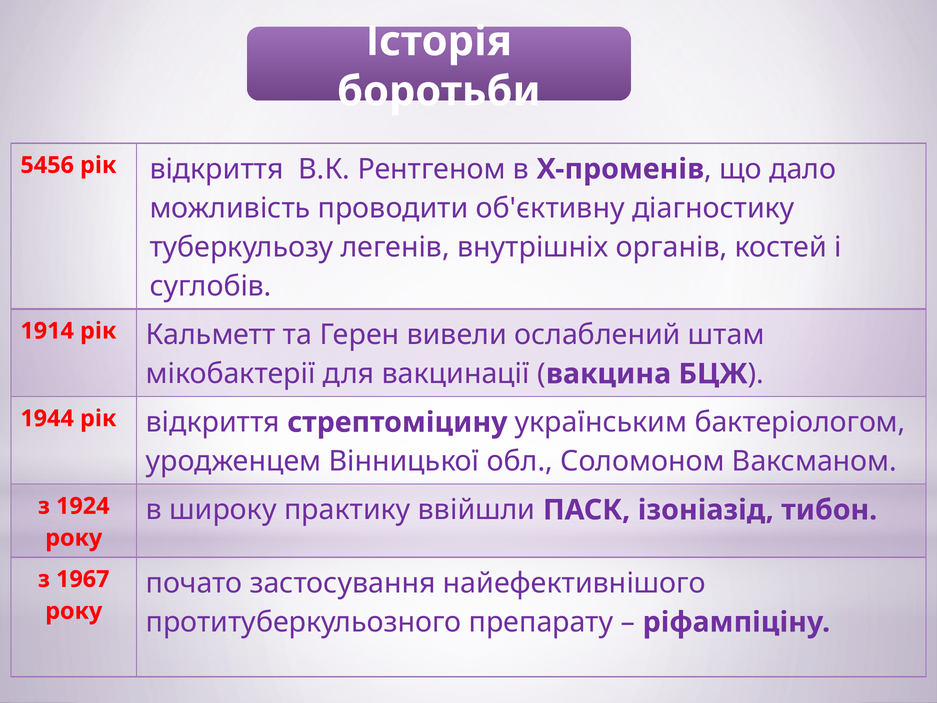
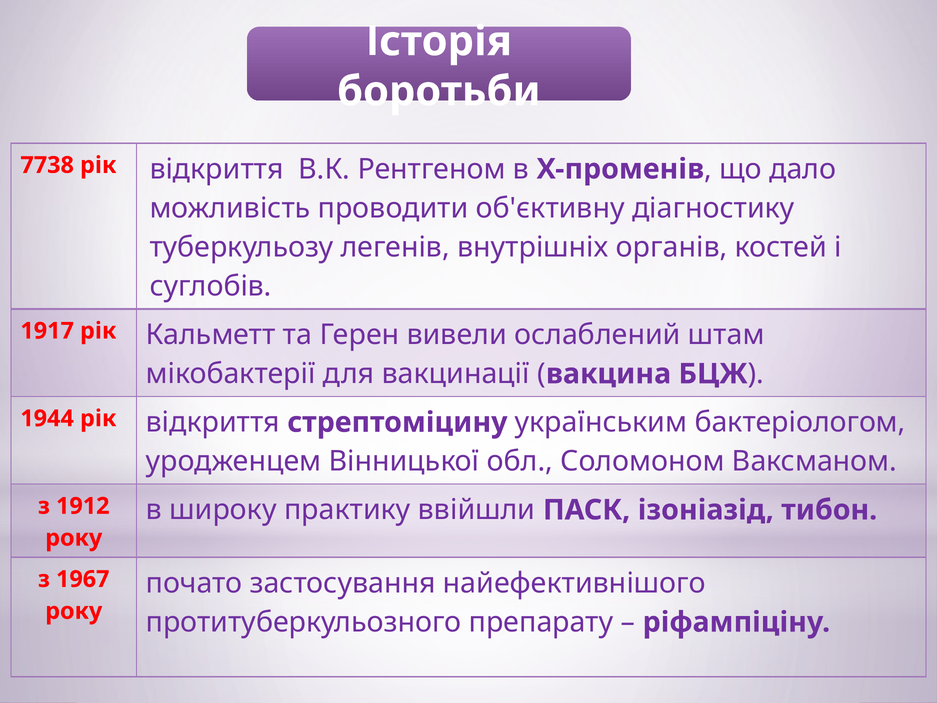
5456: 5456 -> 7738
1914: 1914 -> 1917
1924: 1924 -> 1912
